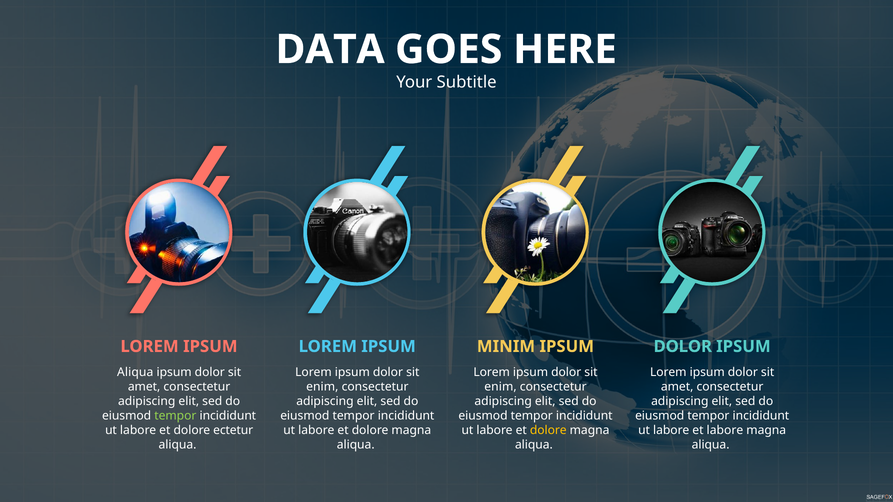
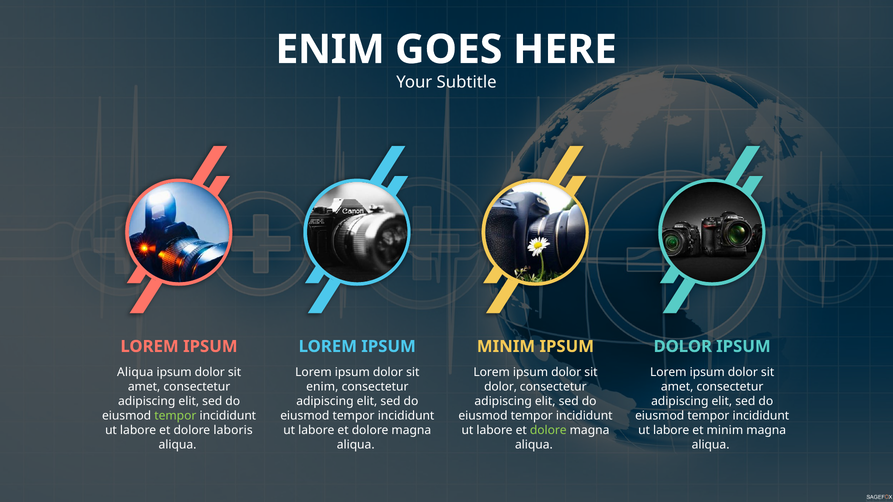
DATA at (330, 50): DATA -> ENIM
enim at (500, 387): enim -> dolor
ectetur: ectetur -> laboris
dolore at (548, 431) colour: yellow -> light green
et labore: labore -> minim
